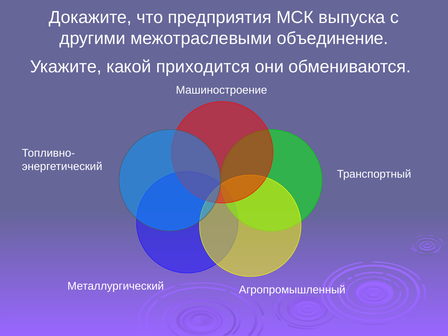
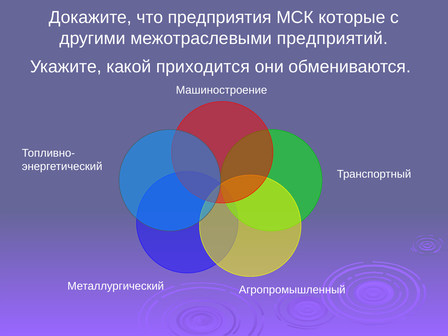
выпуска: выпуска -> которые
объединение: объединение -> предприятий
